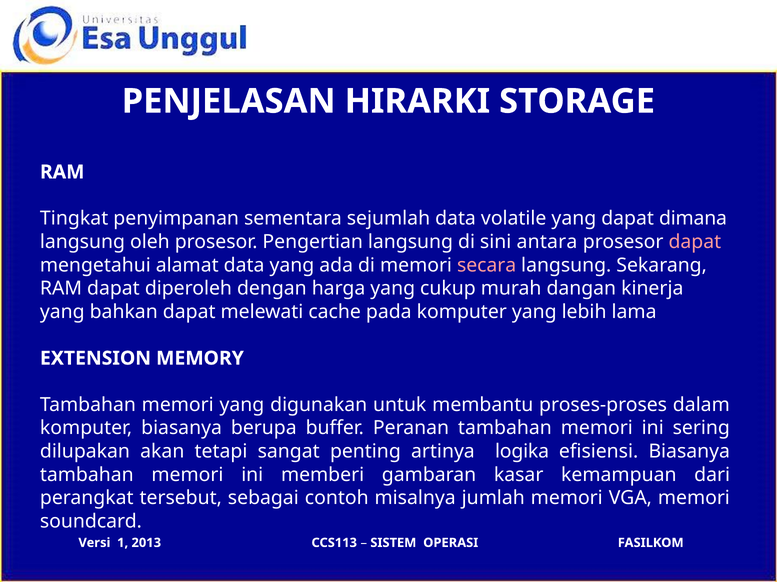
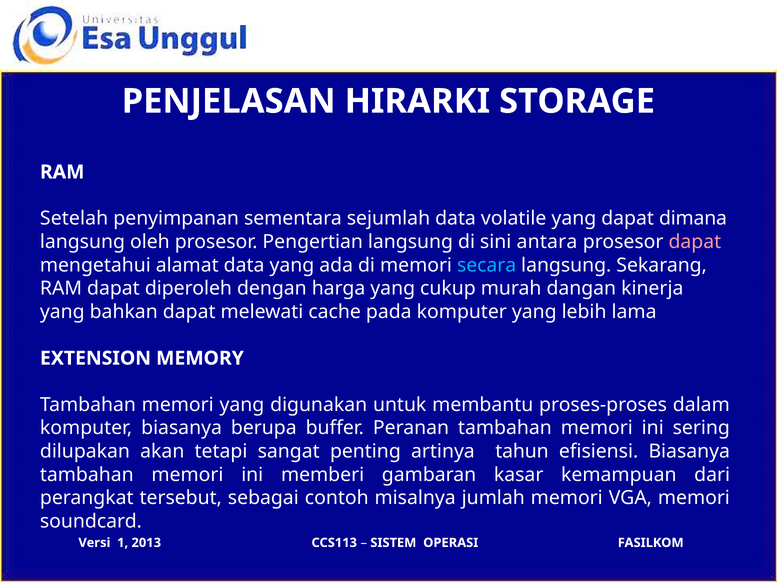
Tingkat: Tingkat -> Setelah
secara colour: pink -> light blue
logika: logika -> tahun
